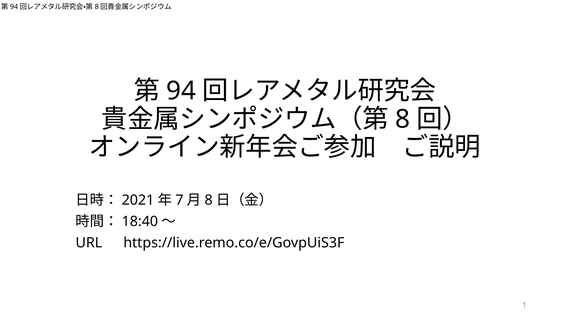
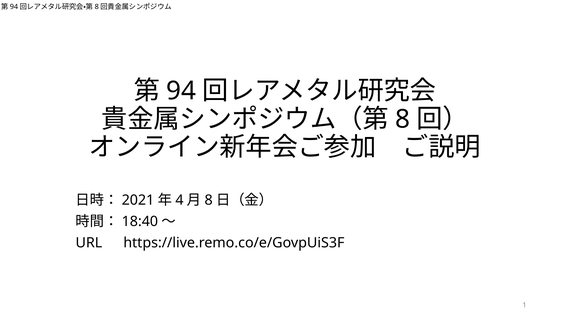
7: 7 -> 4
